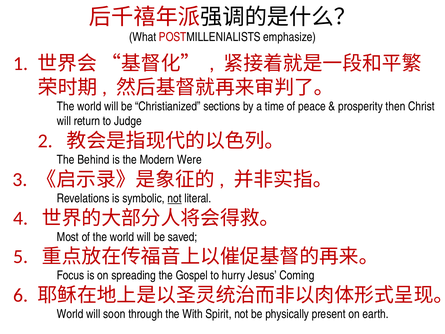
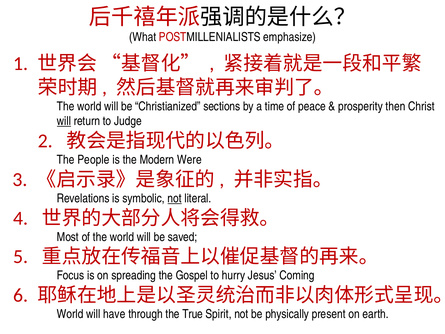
will at (64, 121) underline: none -> present
Behind: Behind -> People
soon: soon -> have
With: With -> True
